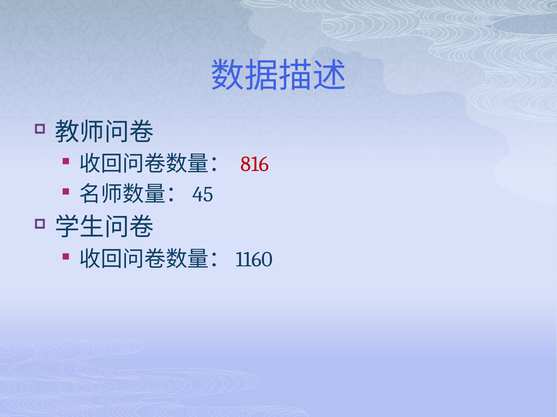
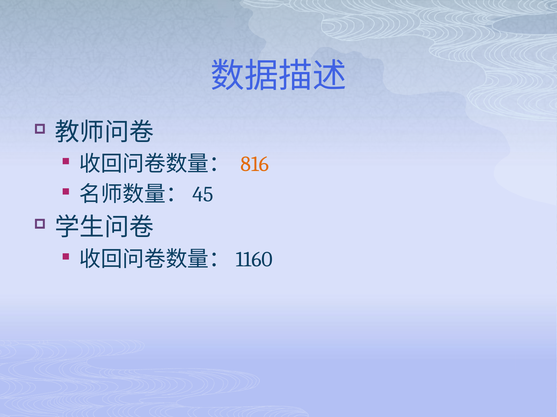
816 colour: red -> orange
